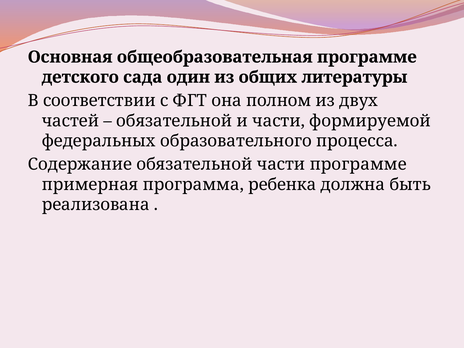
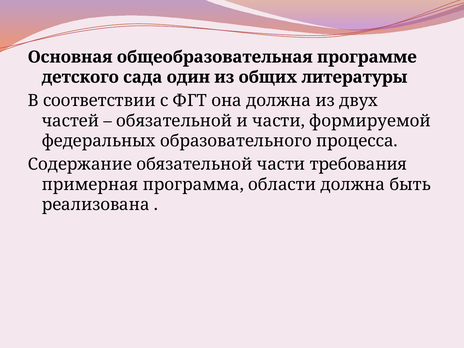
она полном: полном -> должна
части программе: программе -> требования
ребенка: ребенка -> области
